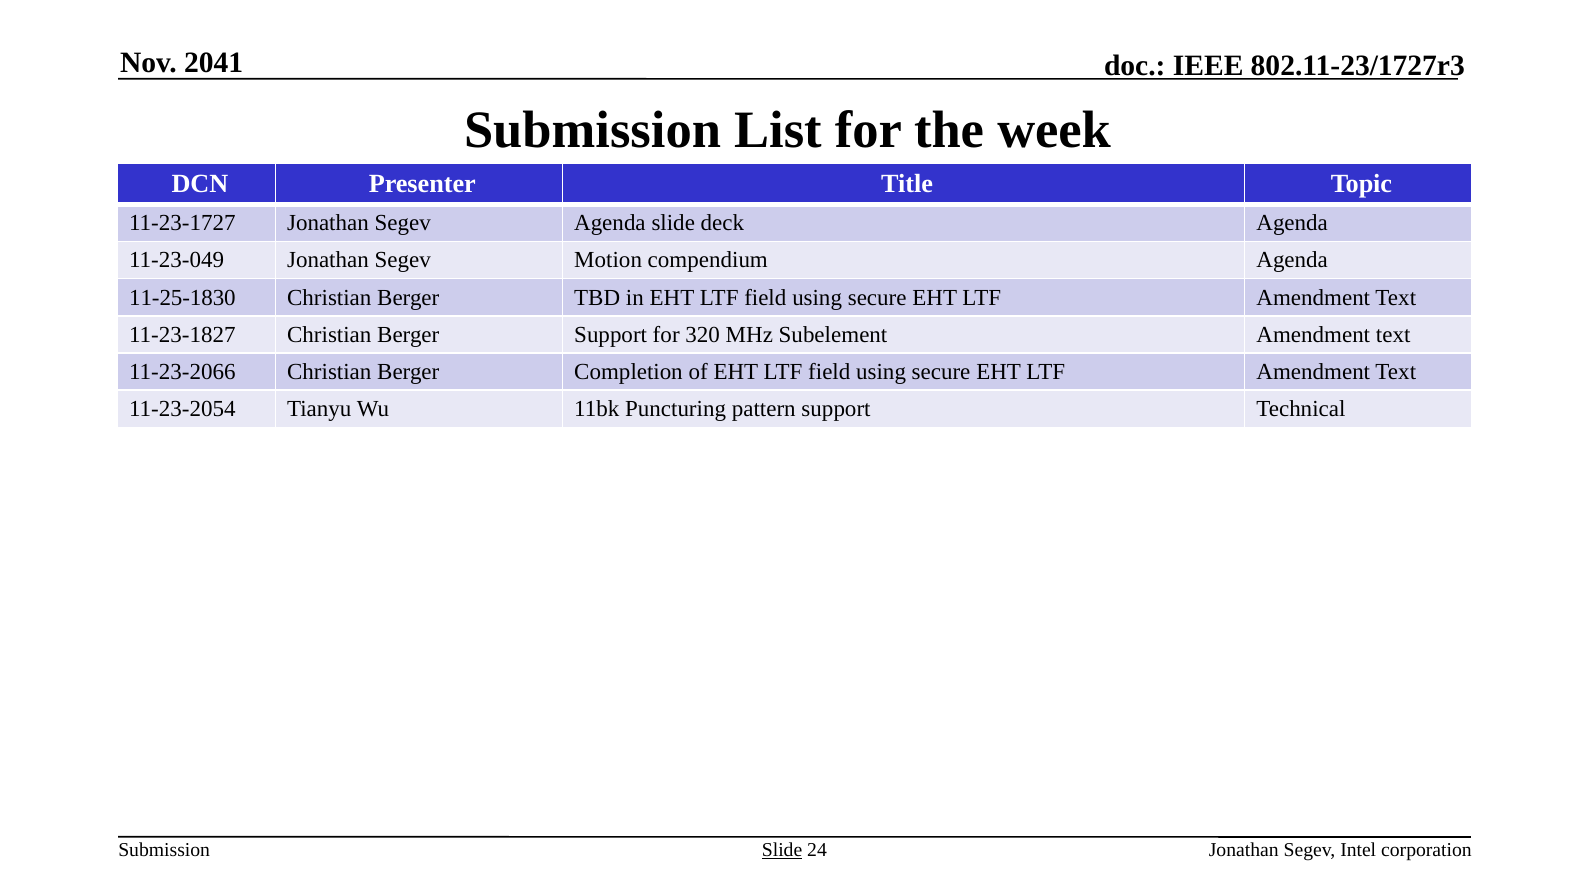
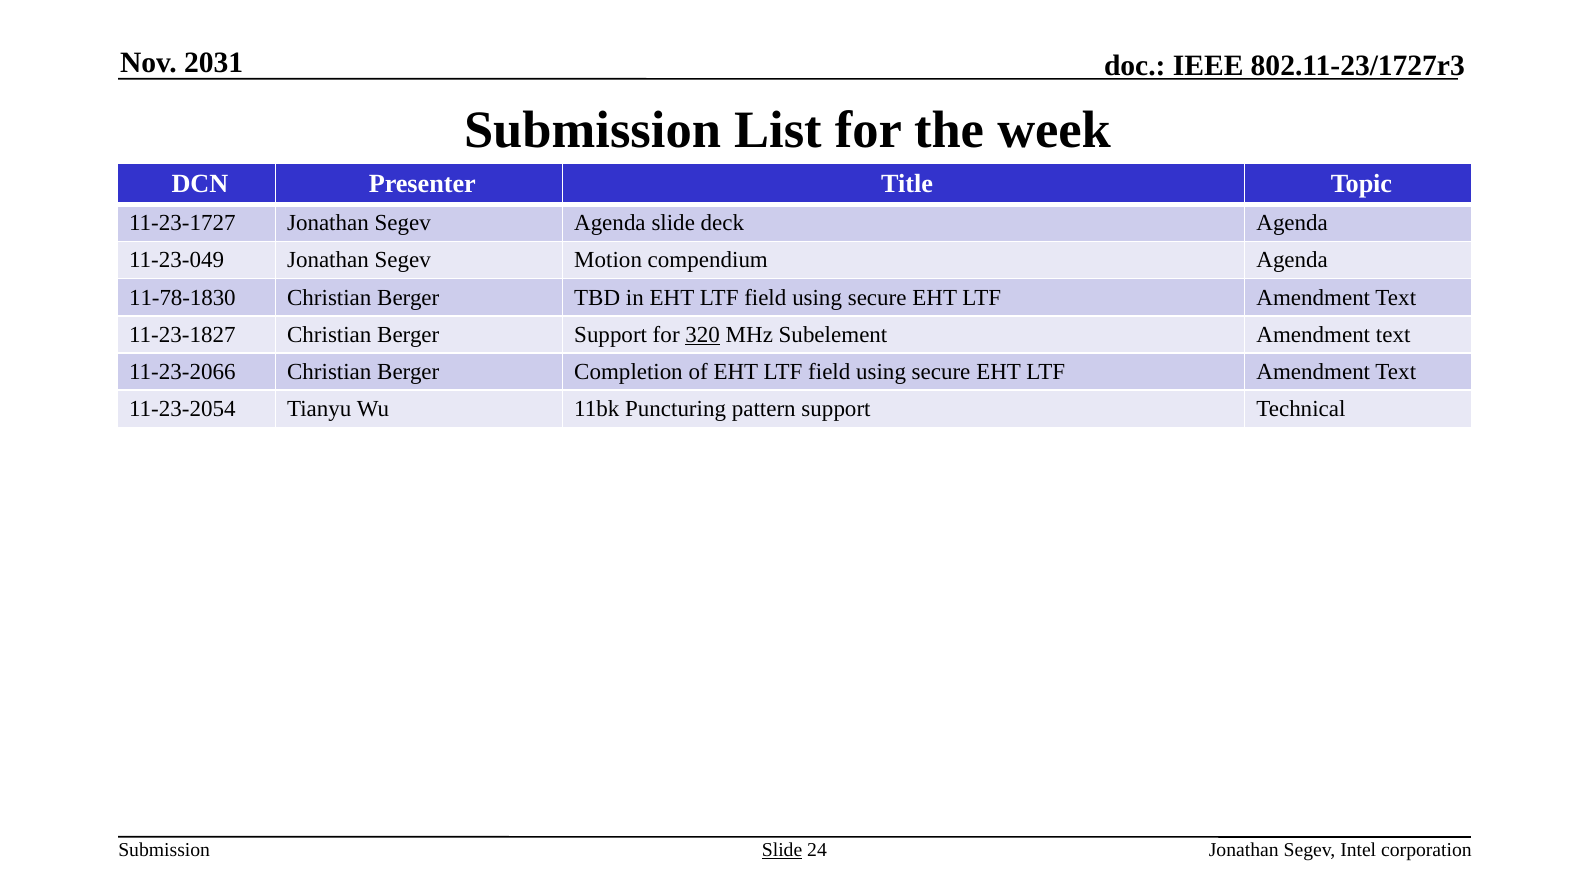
2041: 2041 -> 2031
11-25-1830: 11-25-1830 -> 11-78-1830
320 underline: none -> present
